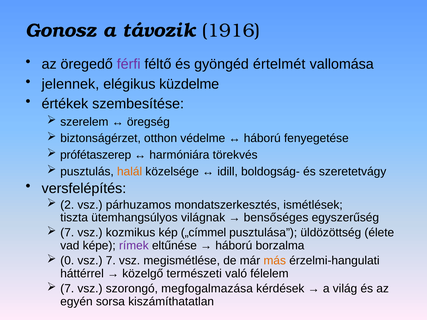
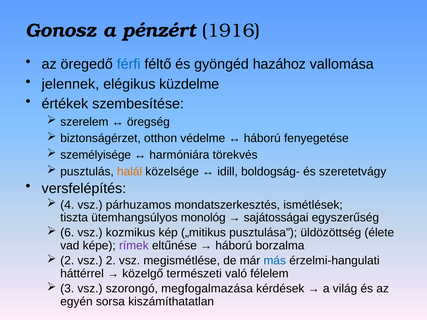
távozik: távozik -> pénzért
férfi colour: purple -> blue
értelmét: értelmét -> hazához
prófétaszerep: prófétaszerep -> személyisége
2: 2 -> 4
világnak: világnak -> monológ
bensőséges: bensőséges -> sajátosságai
7 at (67, 233): 7 -> 6
„címmel: „címmel -> „mitikus
0 at (67, 261): 0 -> 2
vsz 7: 7 -> 2
más colour: orange -> blue
7 at (67, 289): 7 -> 3
